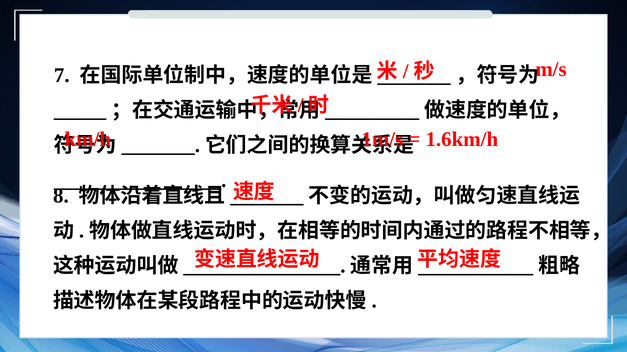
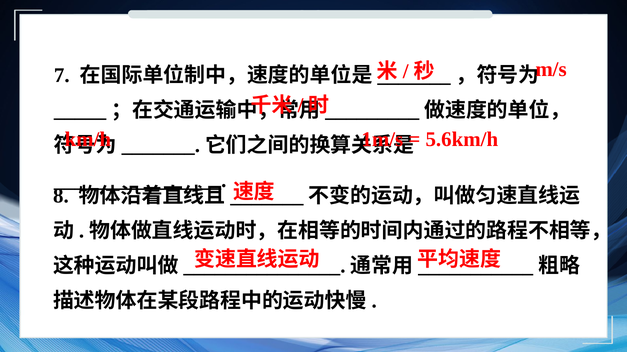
1.6km/h: 1.6km/h -> 5.6km/h
